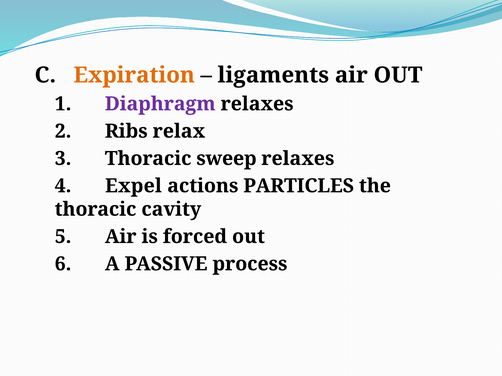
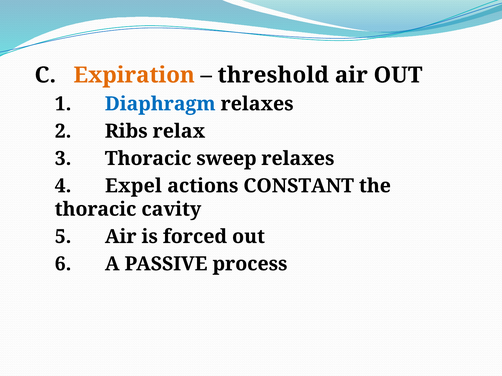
ligaments: ligaments -> threshold
Diaphragm colour: purple -> blue
PARTICLES: PARTICLES -> CONSTANT
